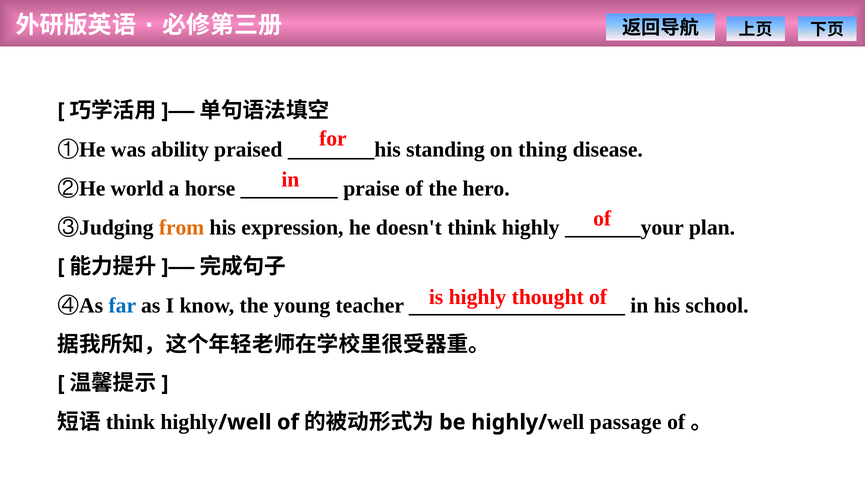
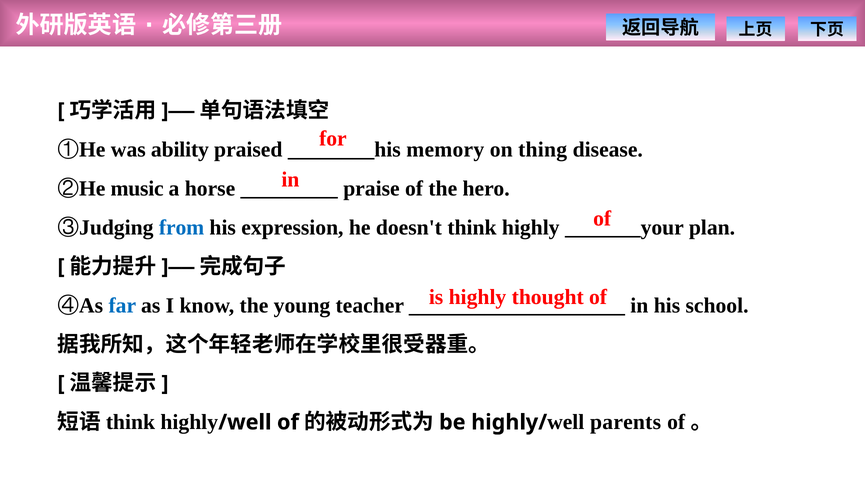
standing: standing -> memory
world: world -> music
from colour: orange -> blue
passage: passage -> parents
